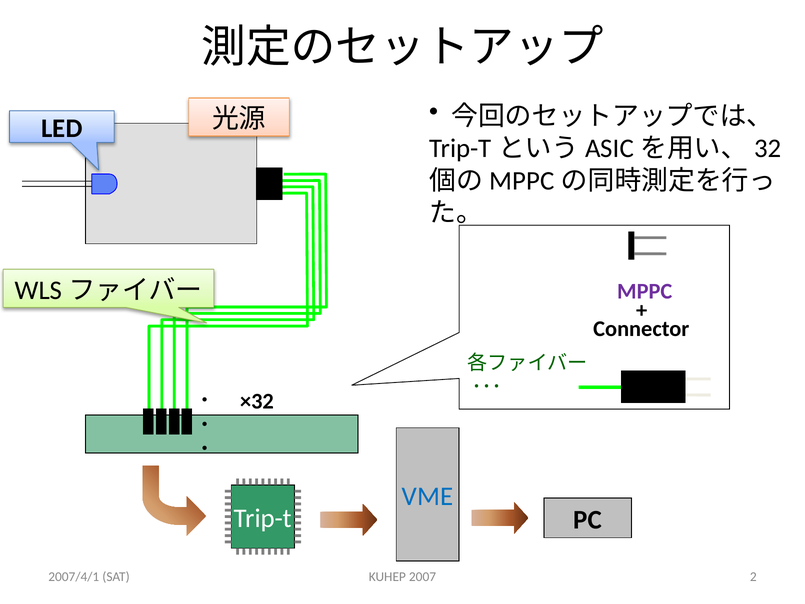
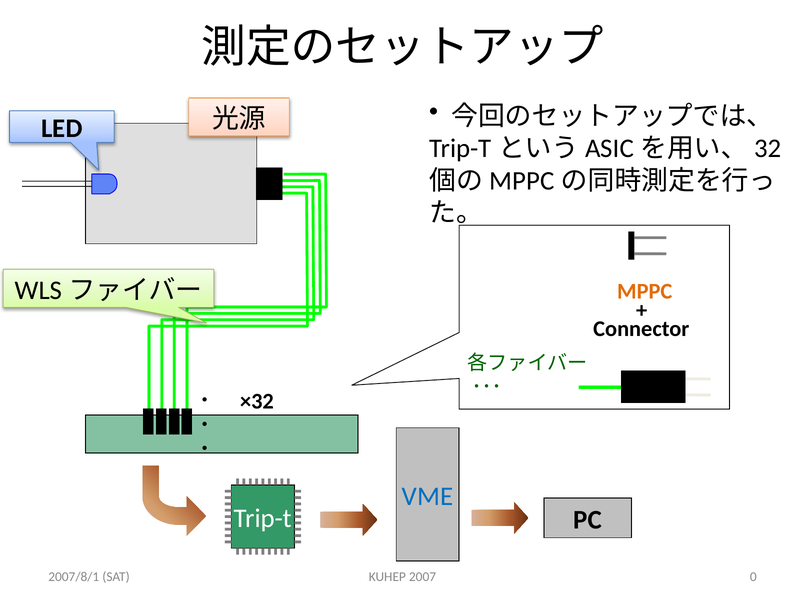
MPPC colour: purple -> orange
2007/4/1: 2007/4/1 -> 2007/8/1
2: 2 -> 0
